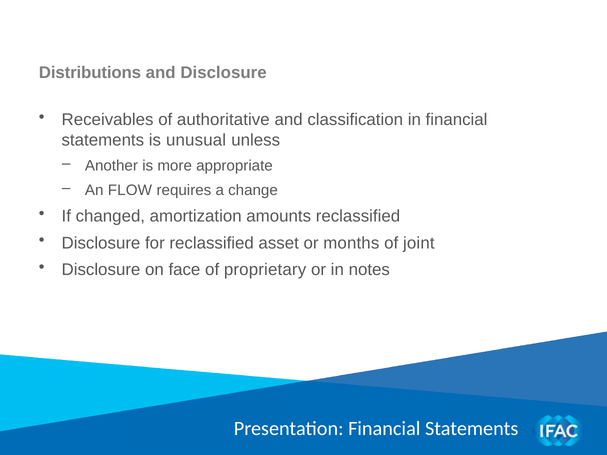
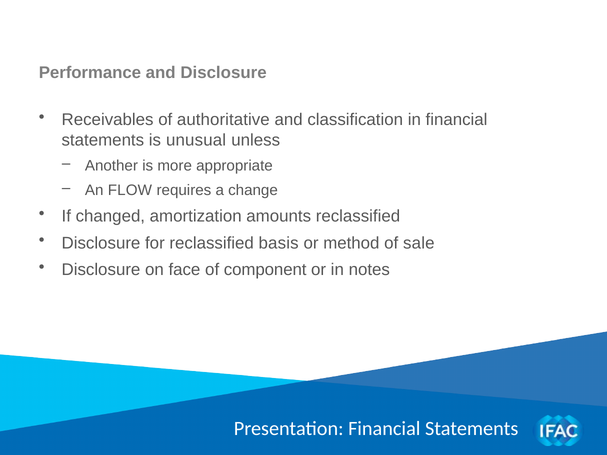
Distributions: Distributions -> Performance
asset: asset -> basis
months: months -> method
joint: joint -> sale
proprietary: proprietary -> component
